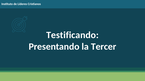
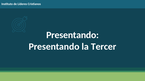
Testificando at (72, 35): Testificando -> Presentando
